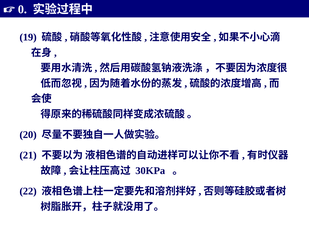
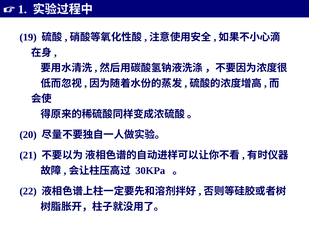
0: 0 -> 1
